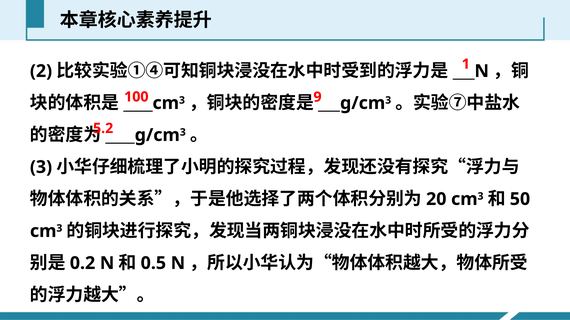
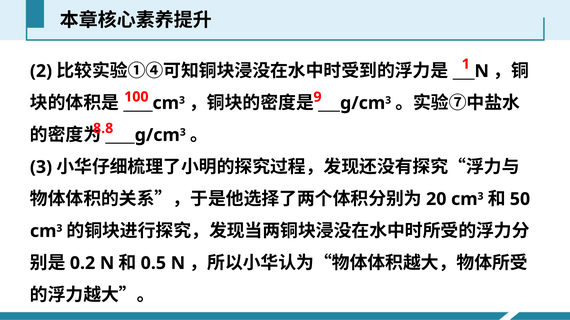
5.2: 5.2 -> 8.8
